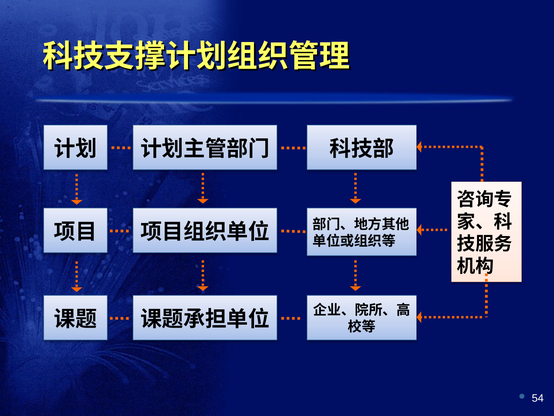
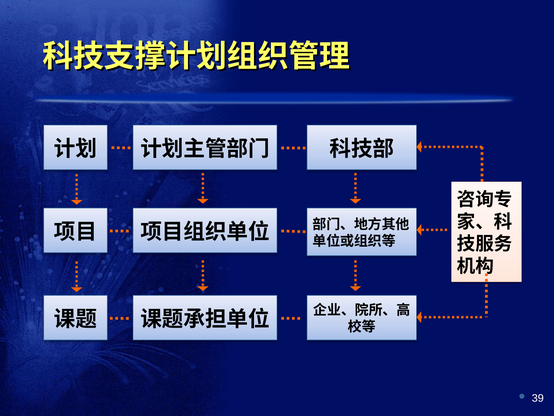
54: 54 -> 39
